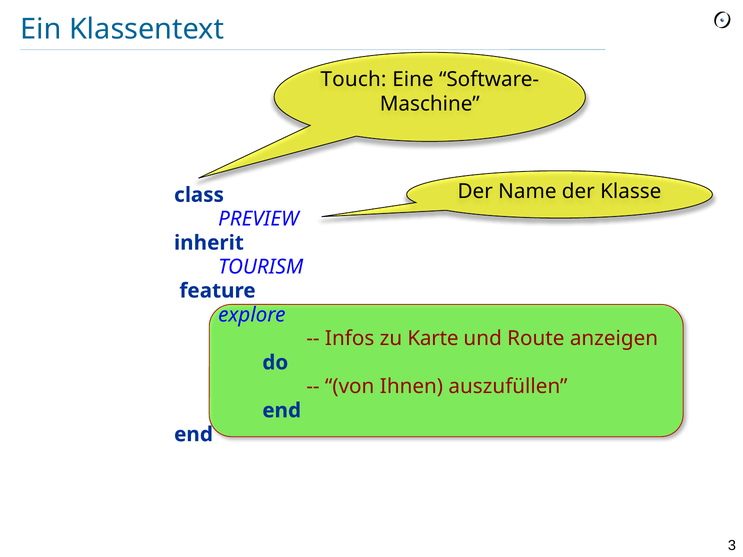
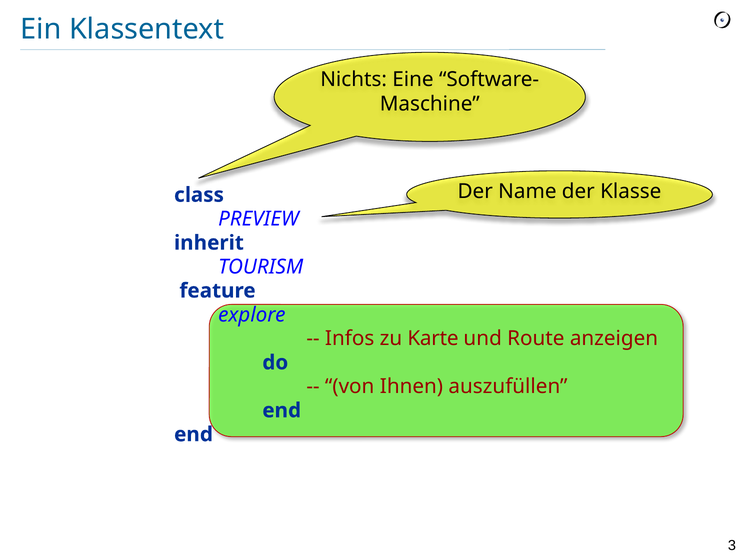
Touch: Touch -> Nichts
